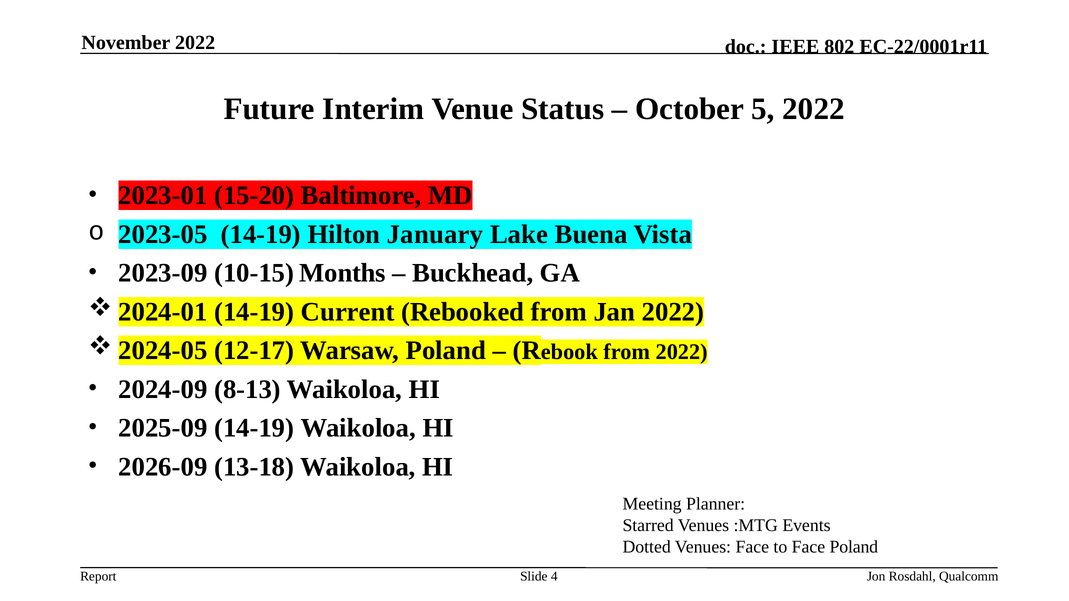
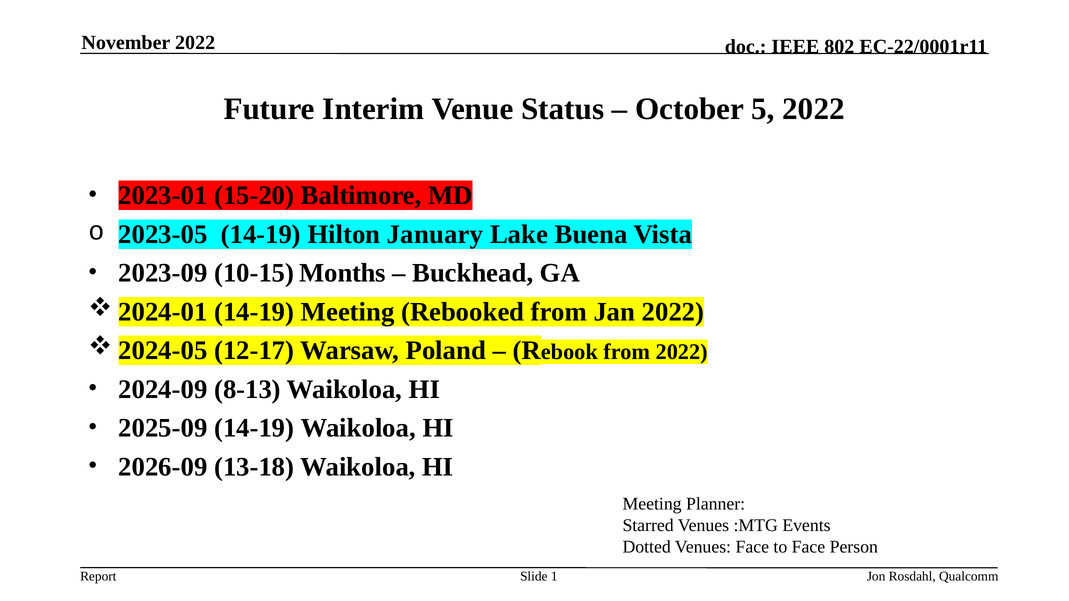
14-19 Current: Current -> Meeting
Face Poland: Poland -> Person
4: 4 -> 1
